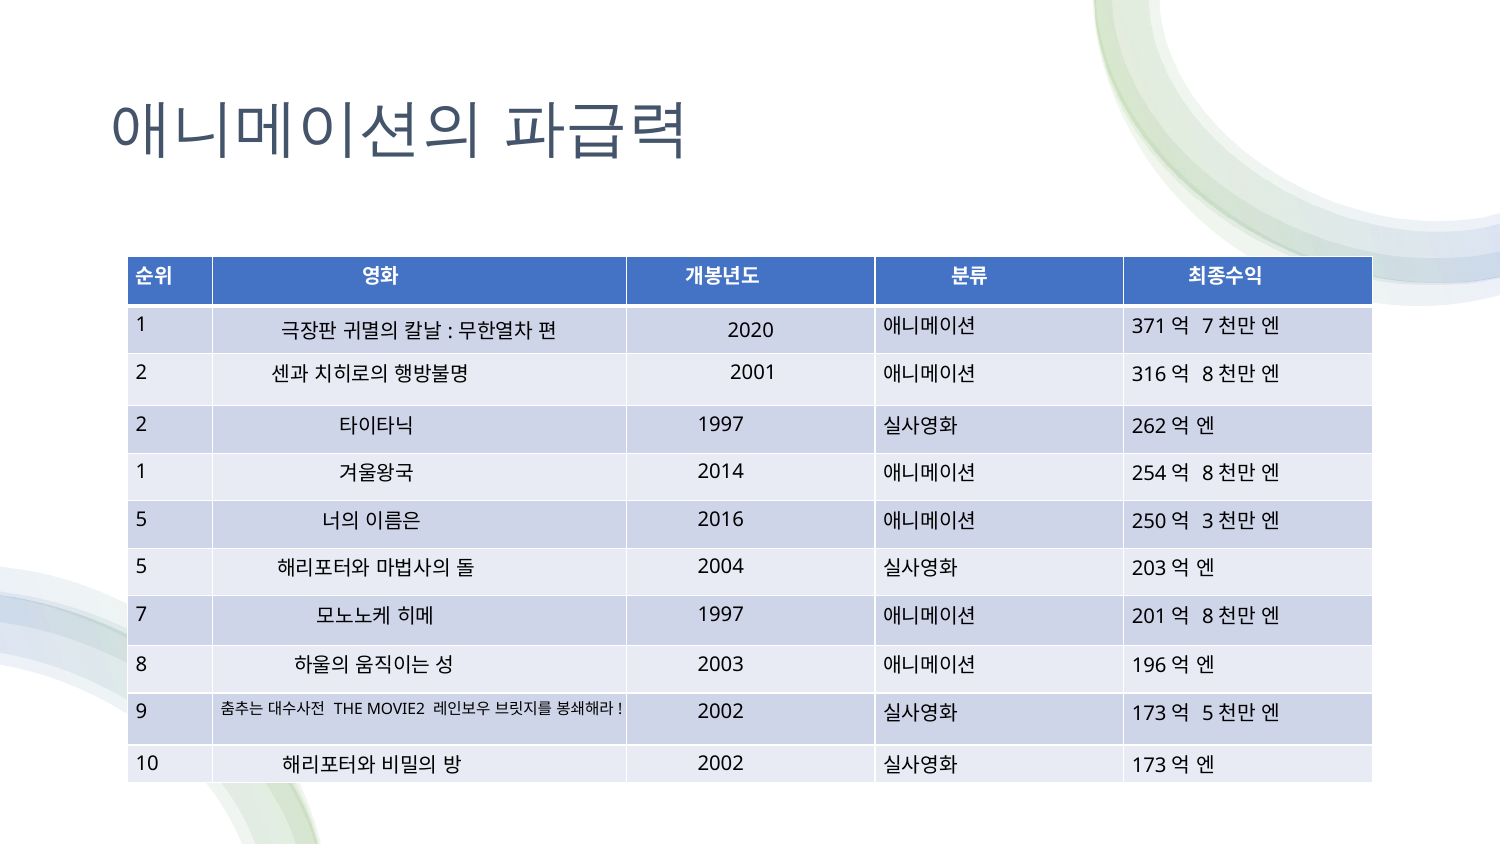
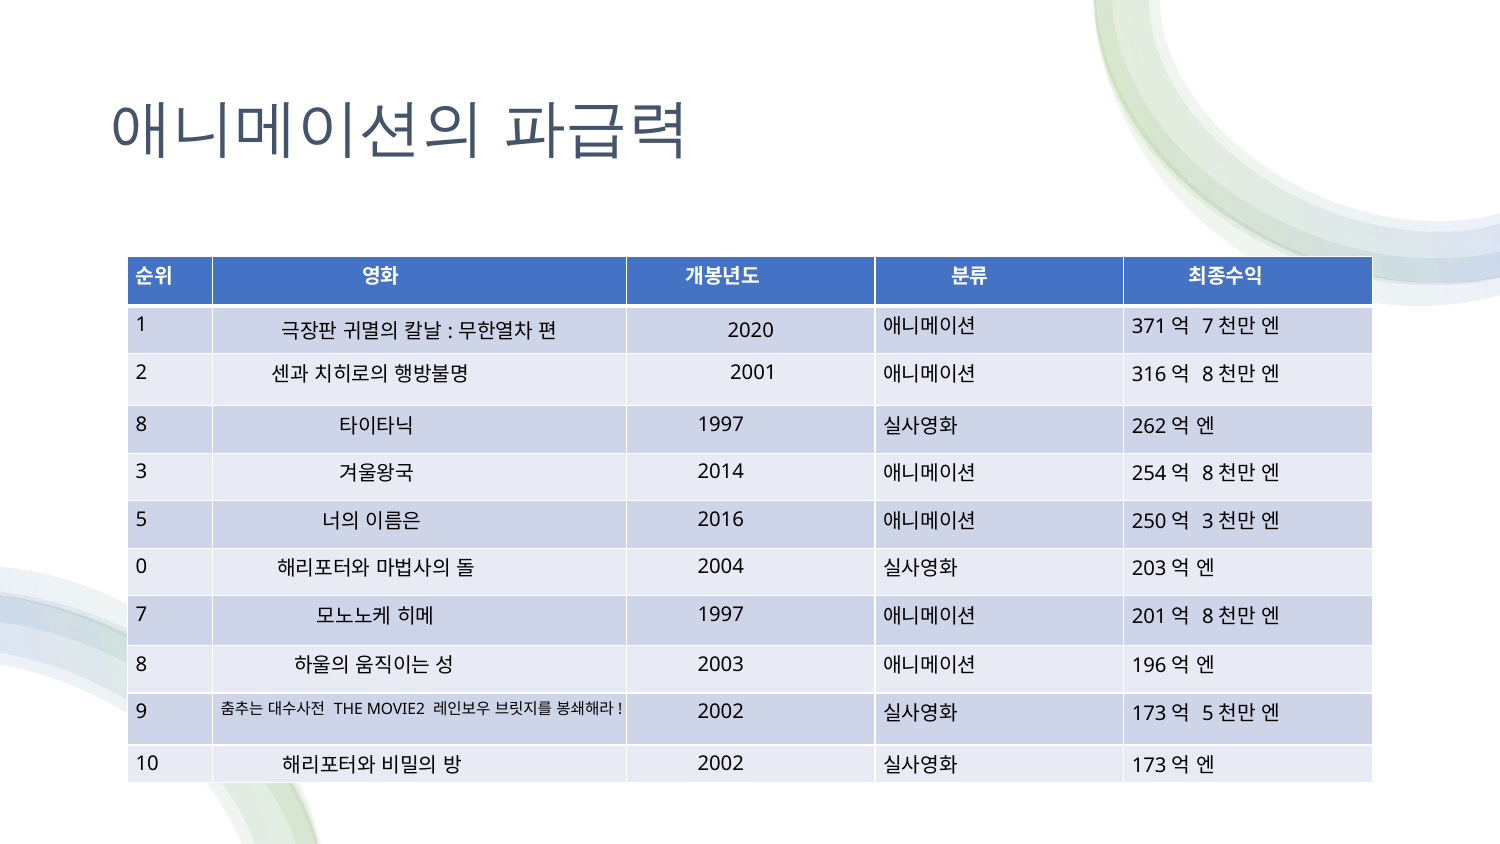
2​ at (144, 425): 2​ -> 8​
1​ at (144, 472): 1​ -> 3​
5​ at (144, 567): 5​ -> 0​
